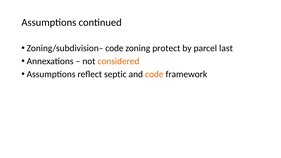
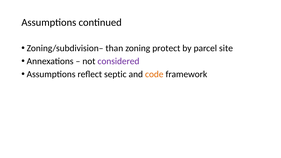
Zoning/subdivision– code: code -> than
last: last -> site
considered colour: orange -> purple
